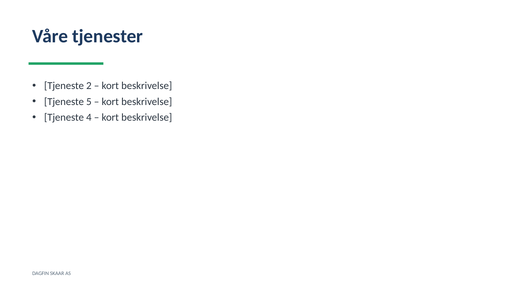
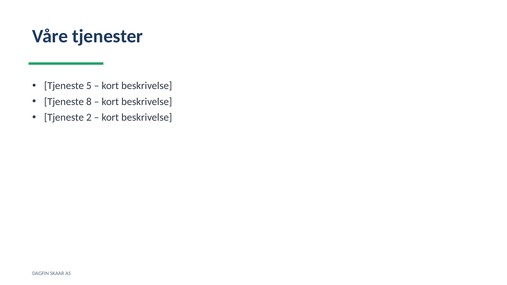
2: 2 -> 5
5: 5 -> 8
4: 4 -> 2
